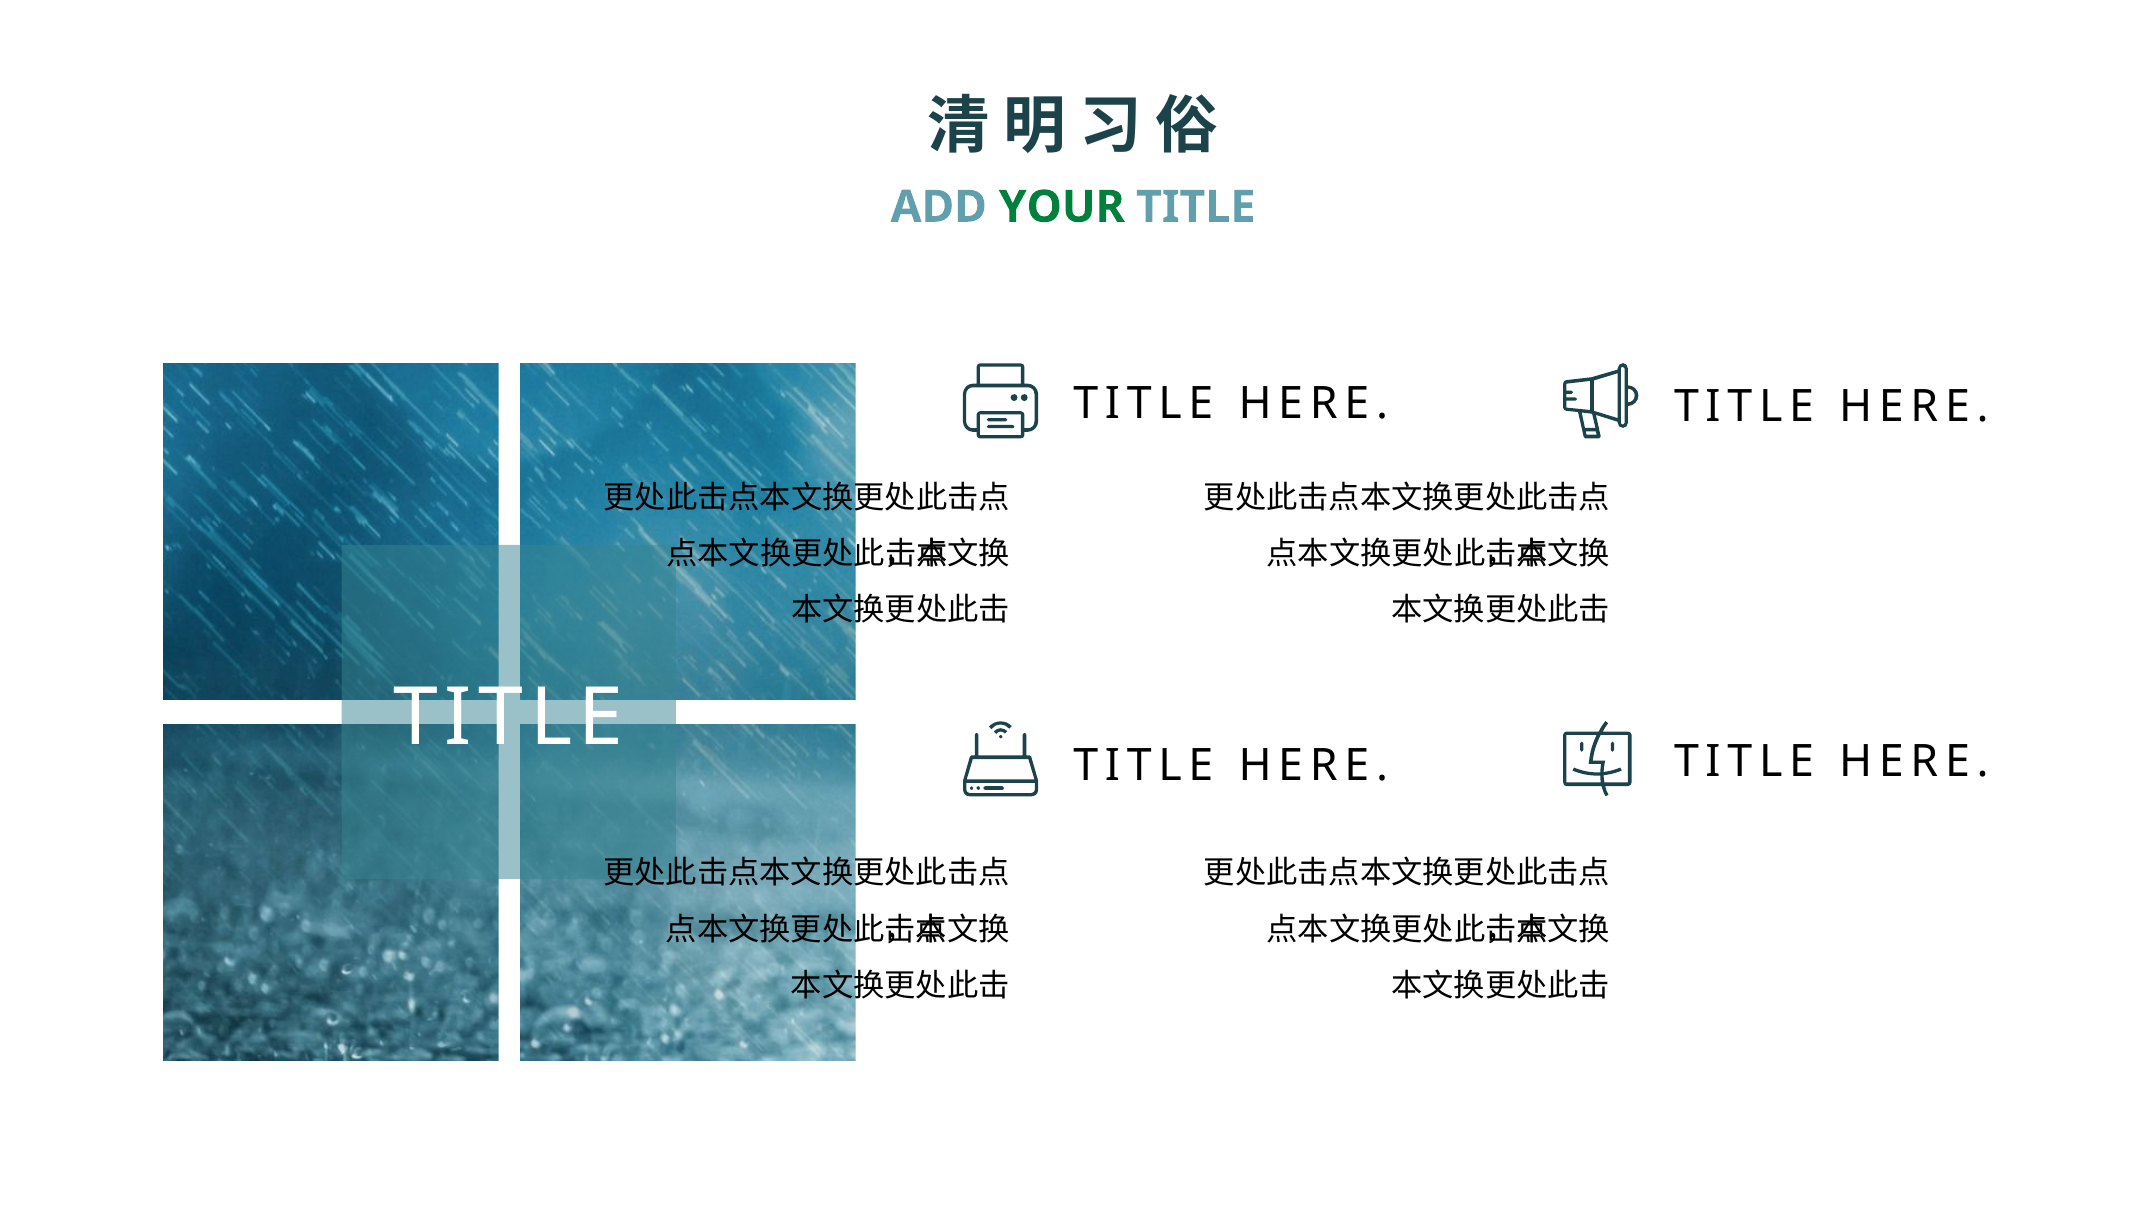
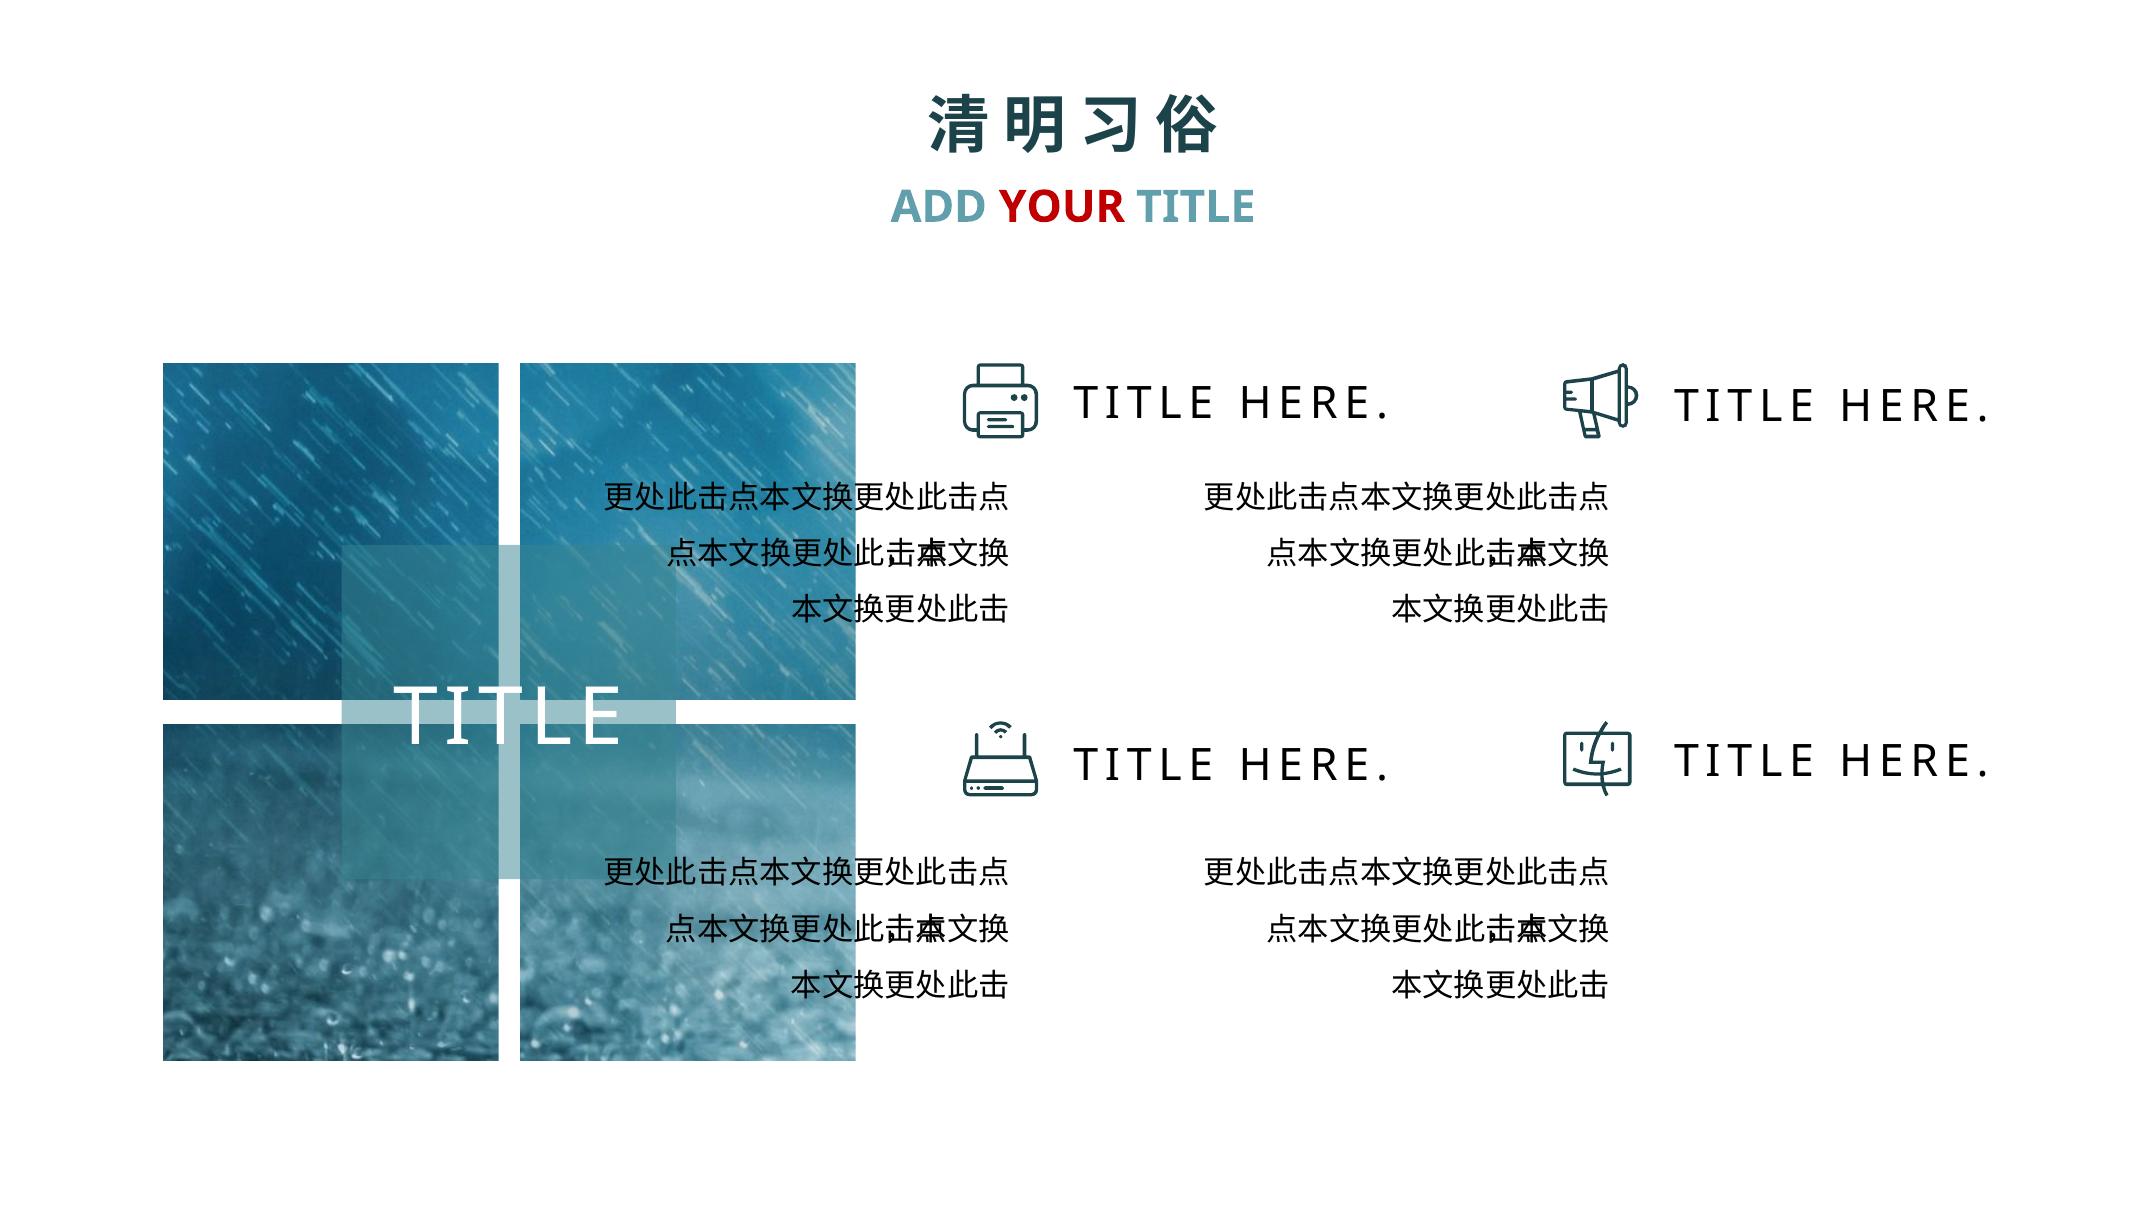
YOUR colour: green -> red
